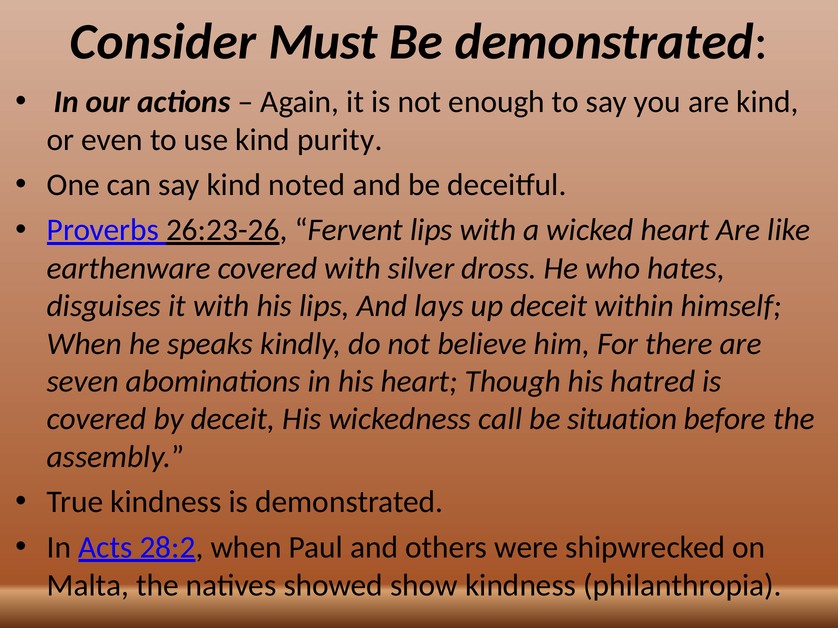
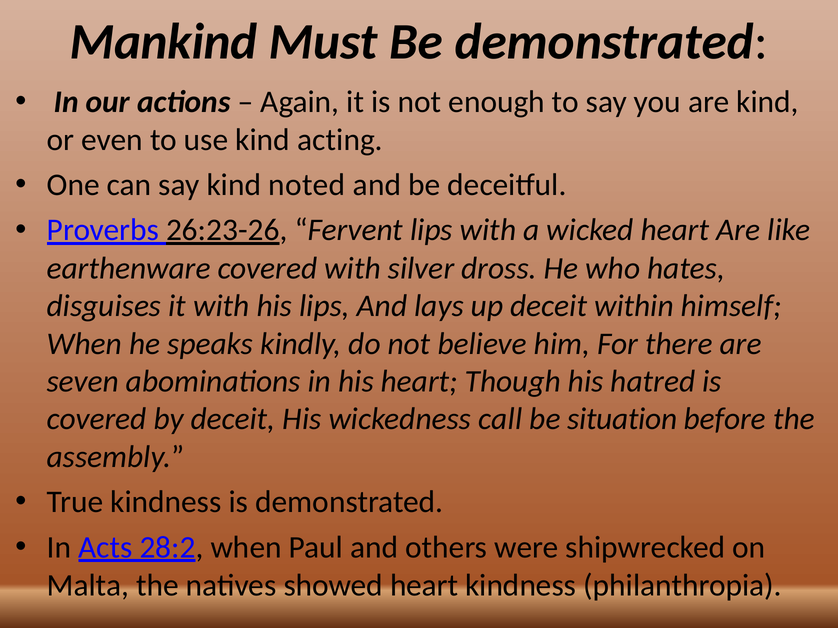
Consider: Consider -> Mankind
purity: purity -> acting
showed show: show -> heart
